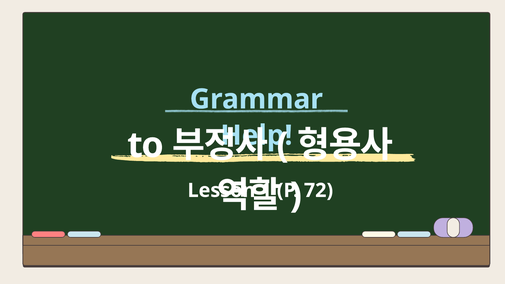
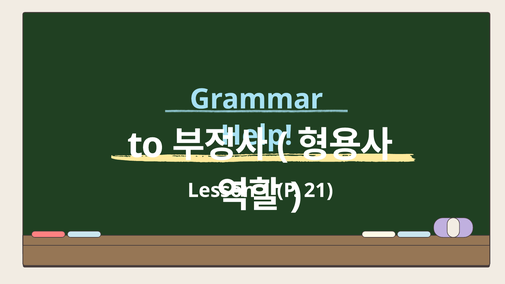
72: 72 -> 21
